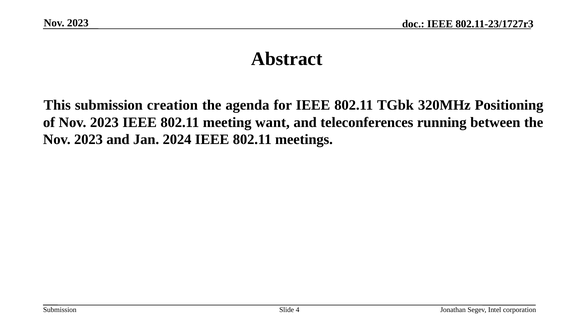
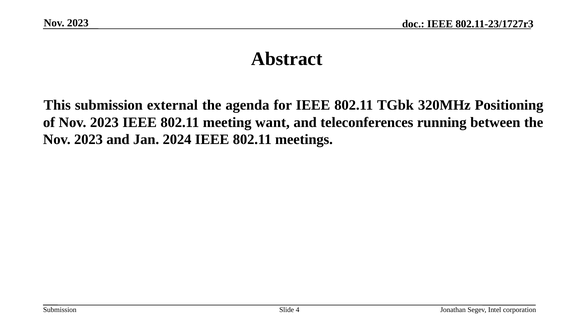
creation: creation -> external
